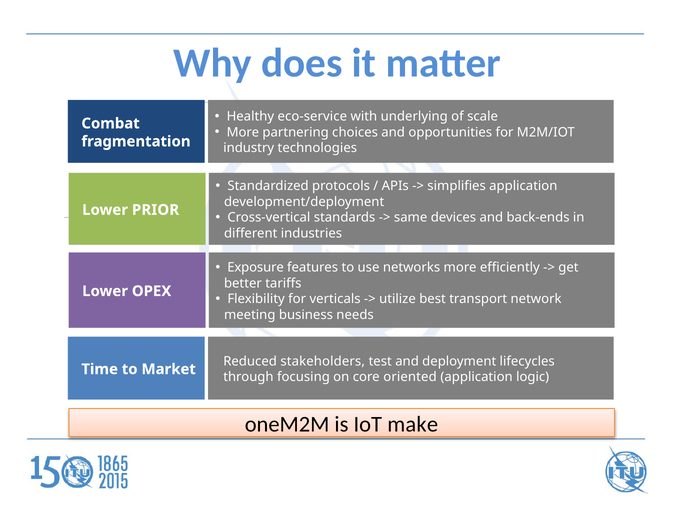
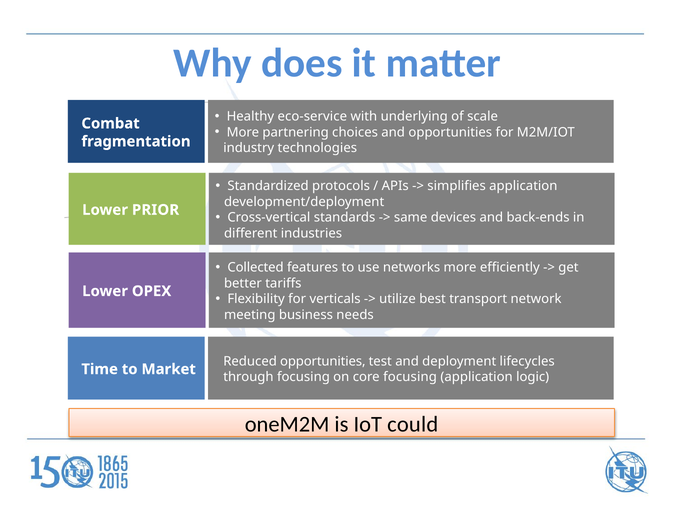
Exposure: Exposure -> Collected
Reduced stakeholders: stakeholders -> opportunities
core oriented: oriented -> focusing
make: make -> could
